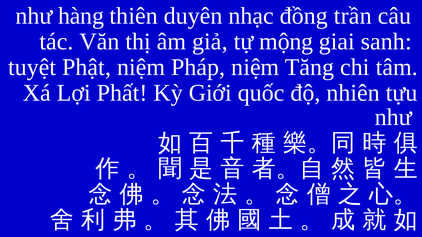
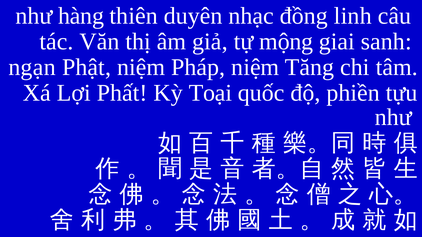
trần: trần -> linh
tuyệt: tuyệt -> ngạn
Giới: Giới -> Toại
nhiên: nhiên -> phiền
